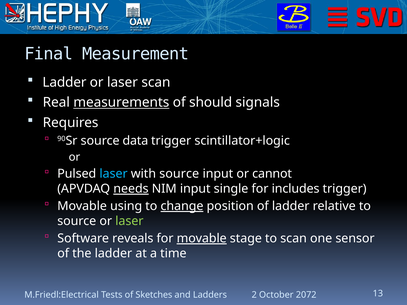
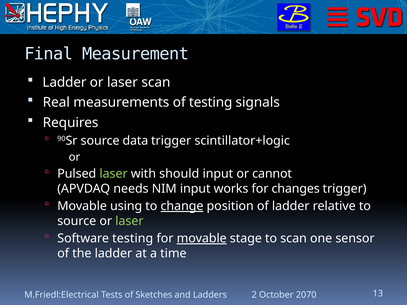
measurements underline: present -> none
of should: should -> testing
laser at (114, 174) colour: light blue -> light green
with source: source -> should
needs underline: present -> none
single: single -> works
includes: includes -> changes
Software reveals: reveals -> testing
2072: 2072 -> 2070
